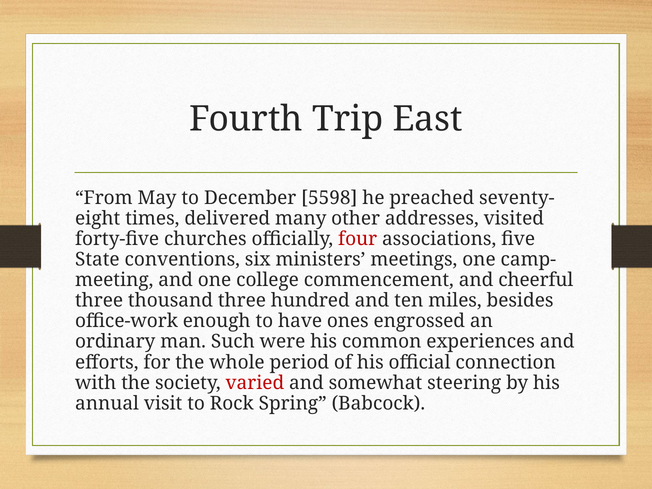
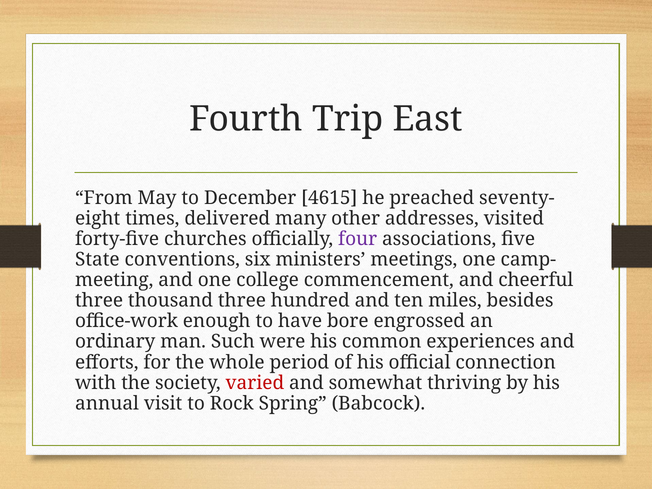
5598: 5598 -> 4615
four colour: red -> purple
ones: ones -> bore
steering: steering -> thriving
